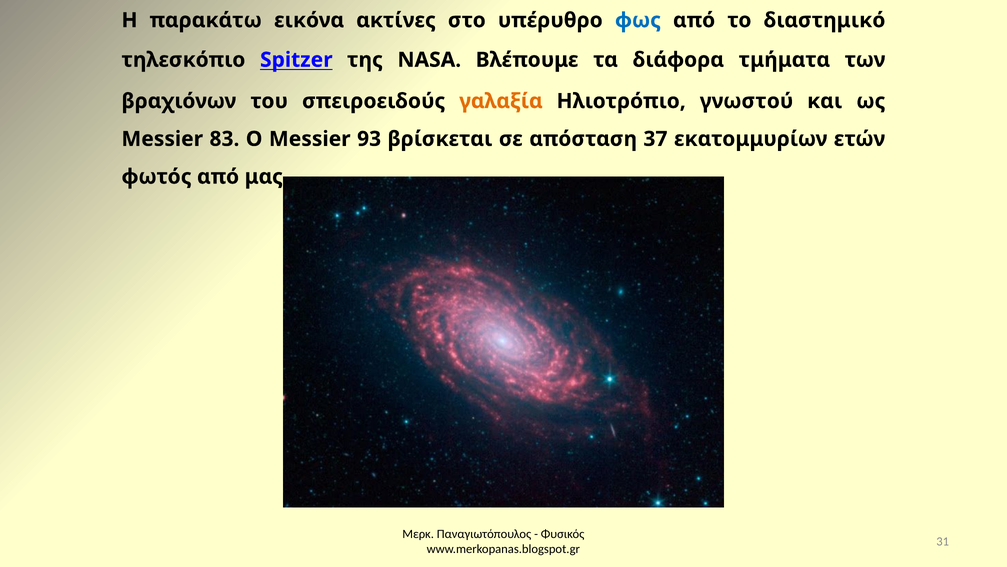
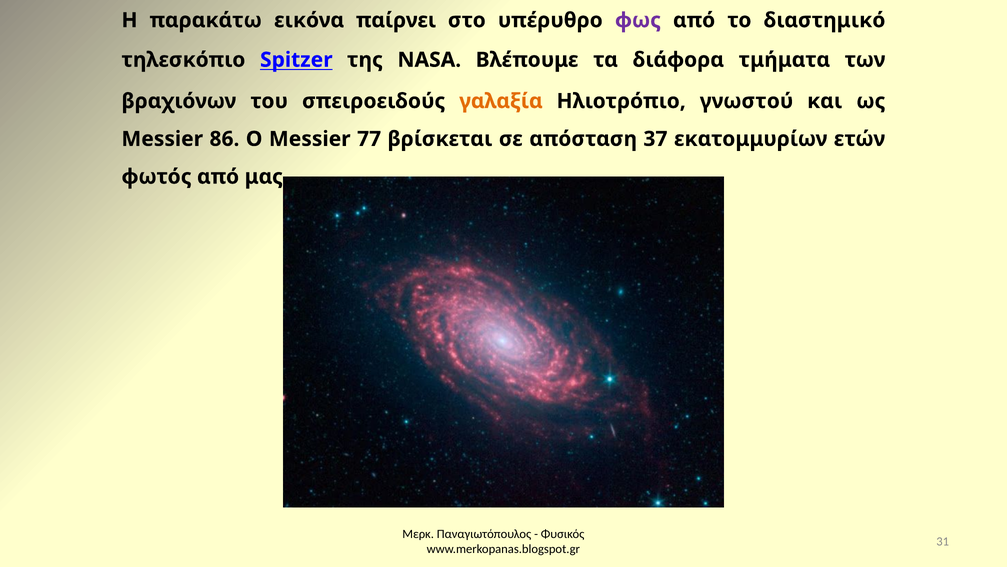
ακτίνες: ακτίνες -> παίρνει
φως colour: blue -> purple
83: 83 -> 86
93: 93 -> 77
